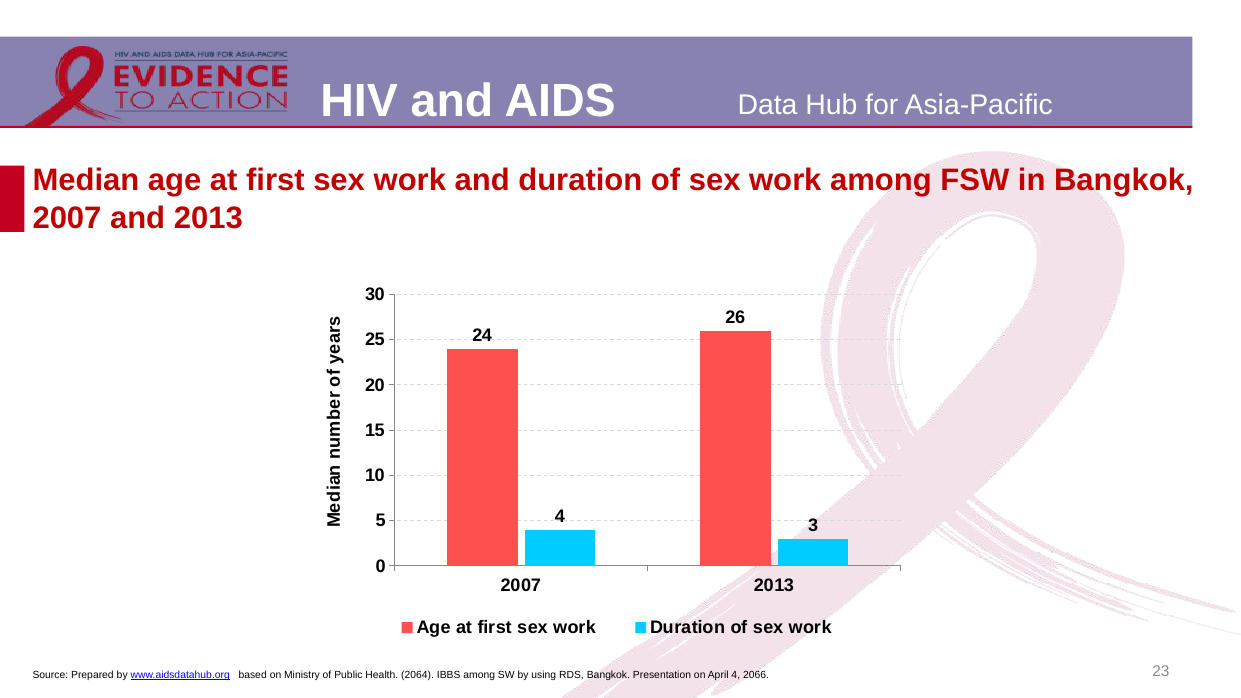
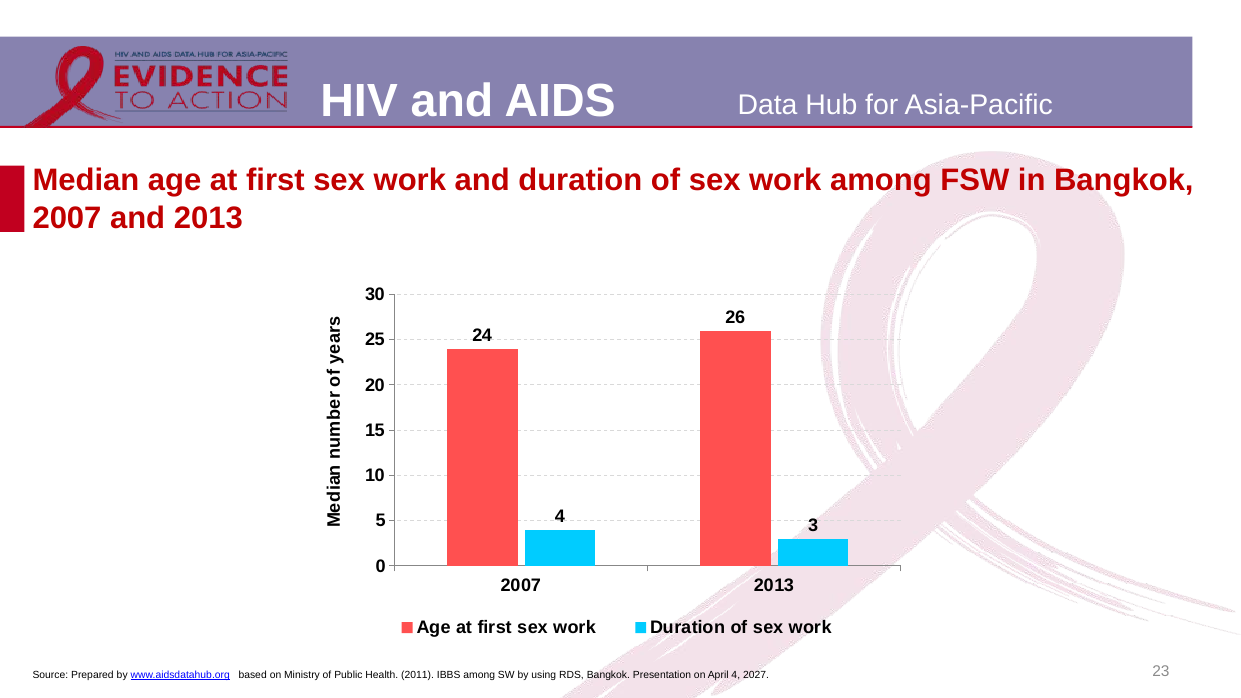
2064: 2064 -> 2011
2066: 2066 -> 2027
